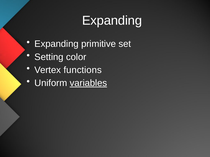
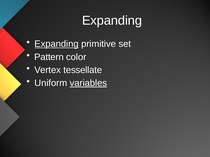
Expanding at (57, 44) underline: none -> present
Setting: Setting -> Pattern
functions: functions -> tessellate
